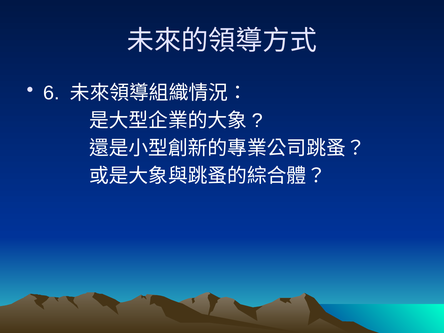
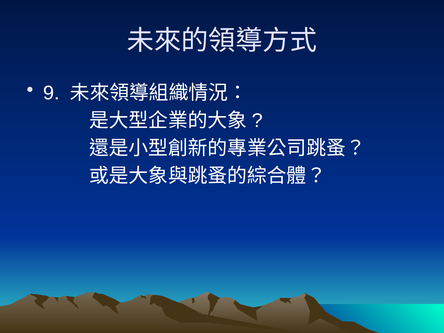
6: 6 -> 9
